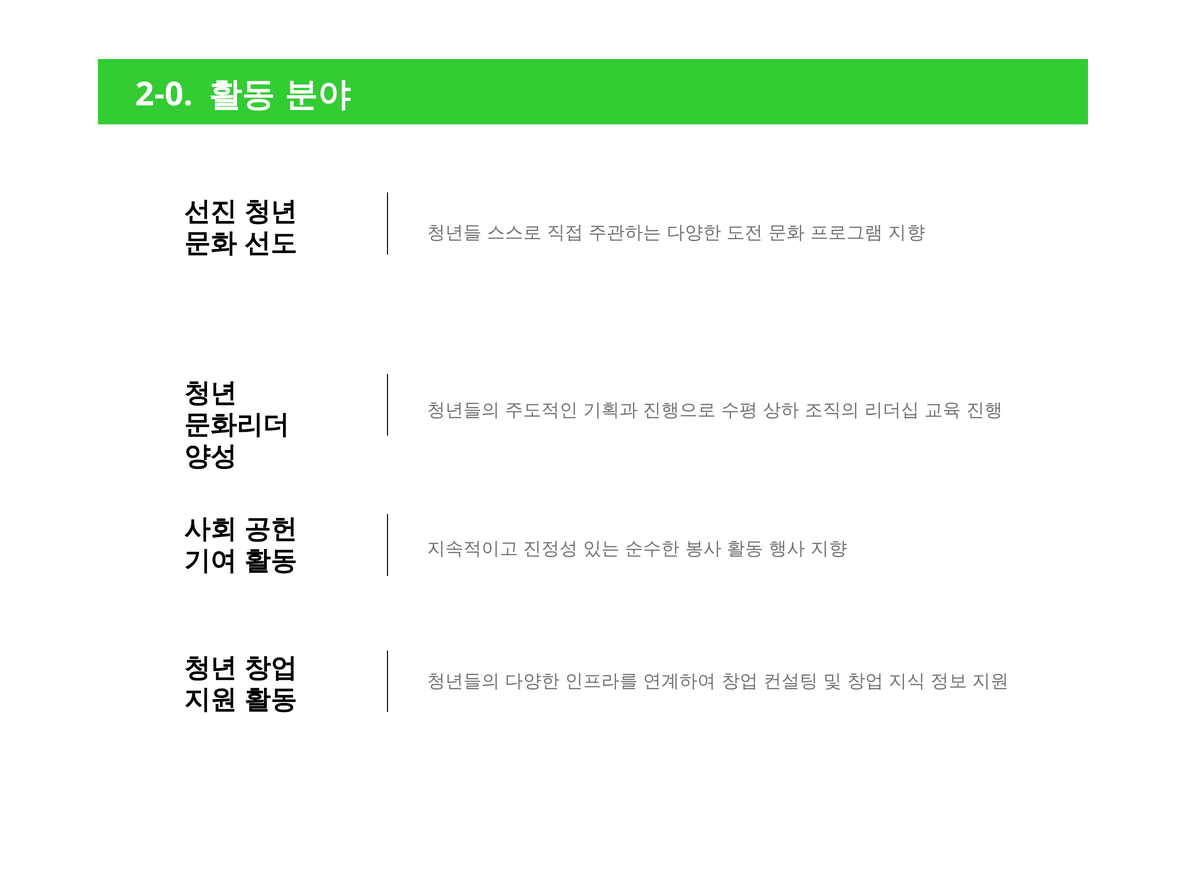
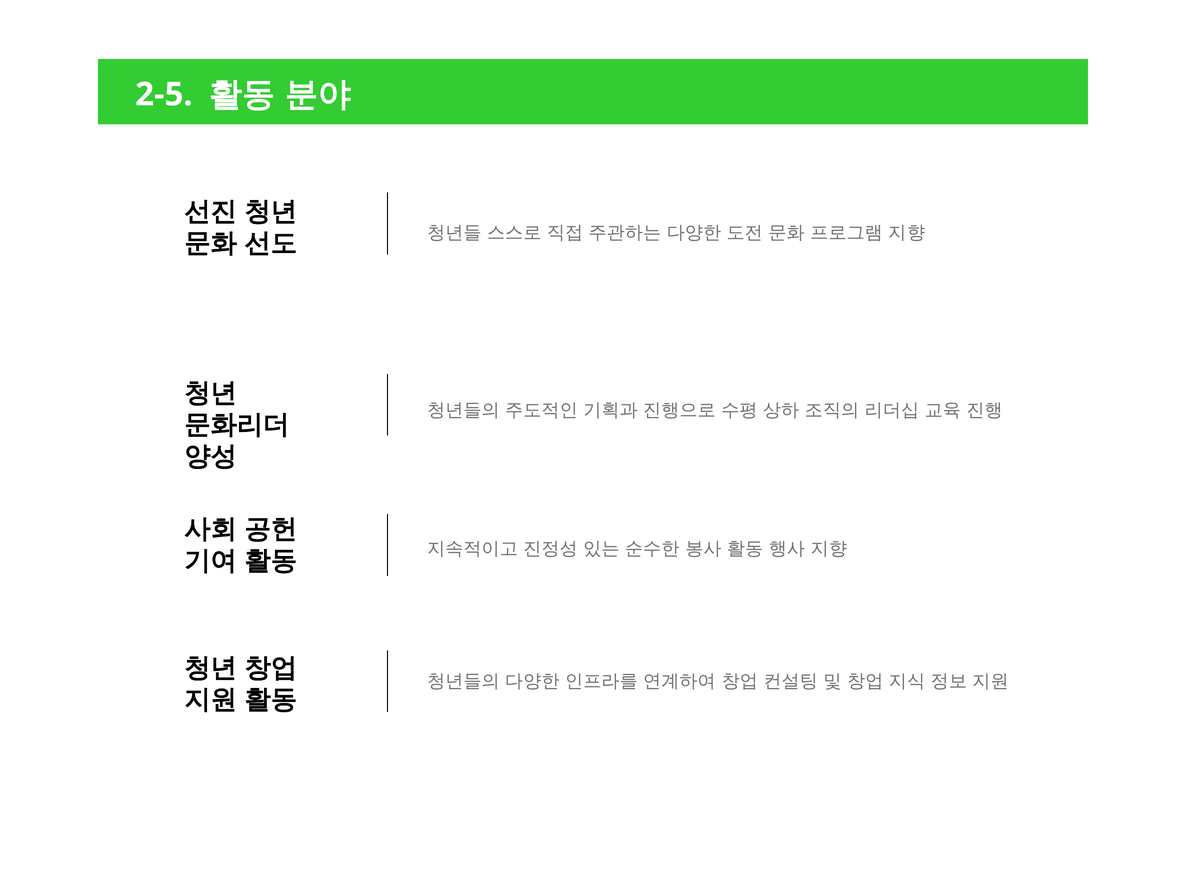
2-0: 2-0 -> 2-5
